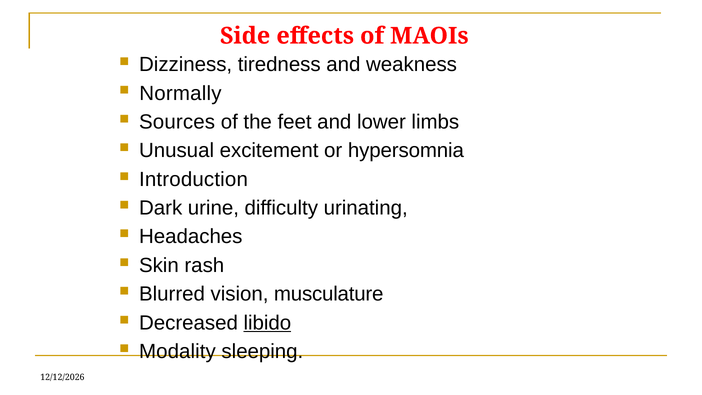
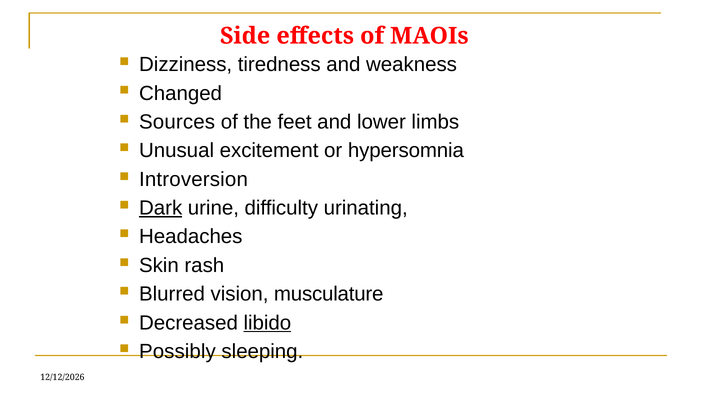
Normally: Normally -> Changed
Introduction: Introduction -> Introversion
Dark underline: none -> present
Modality: Modality -> Possibly
